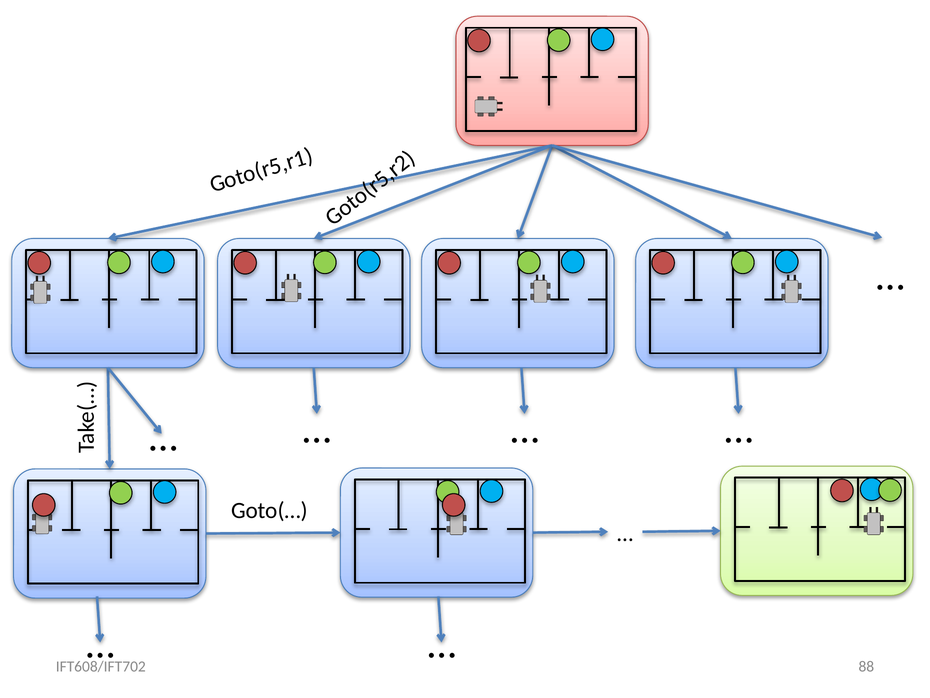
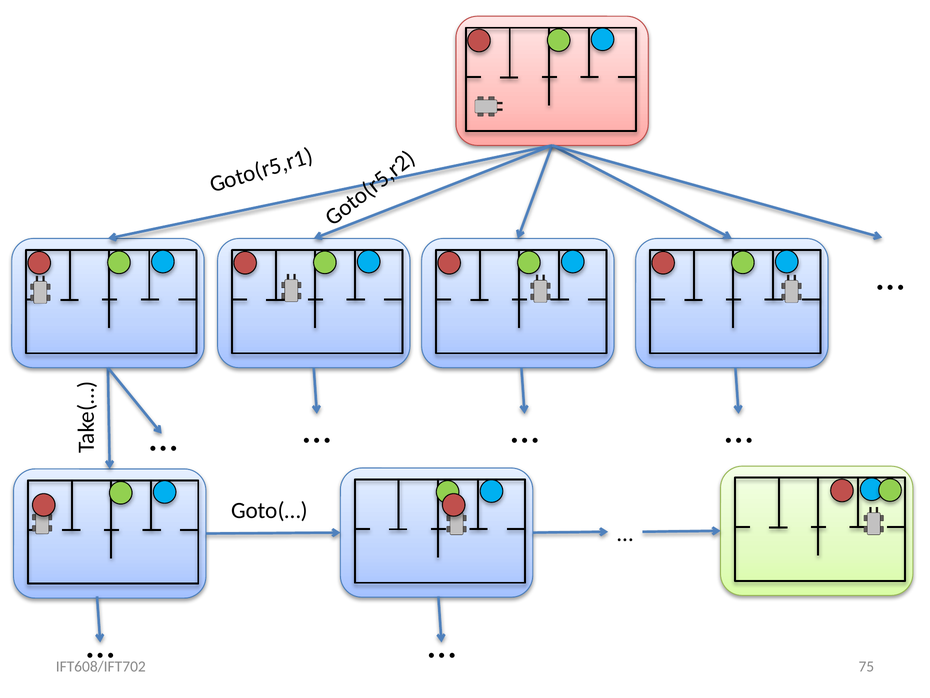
88: 88 -> 75
